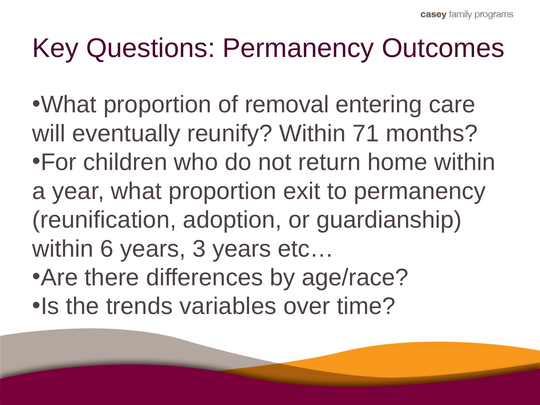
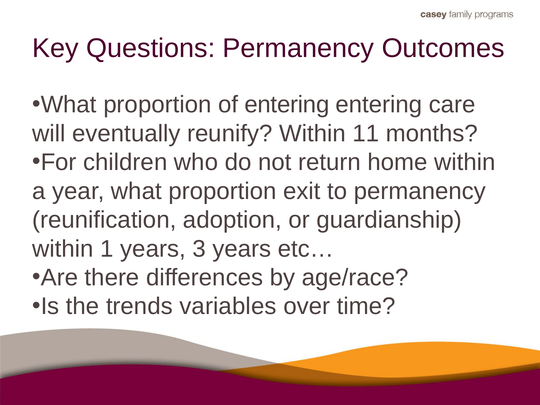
of removal: removal -> entering
71: 71 -> 11
6: 6 -> 1
